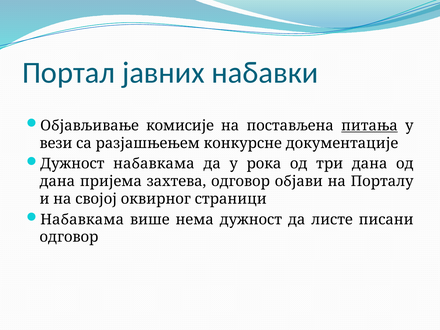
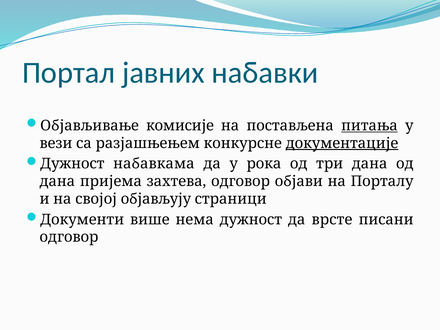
документације underline: none -> present
оквирног: оквирног -> објављују
Набавкама at (82, 220): Набавкама -> Документи
листе: листе -> врсте
